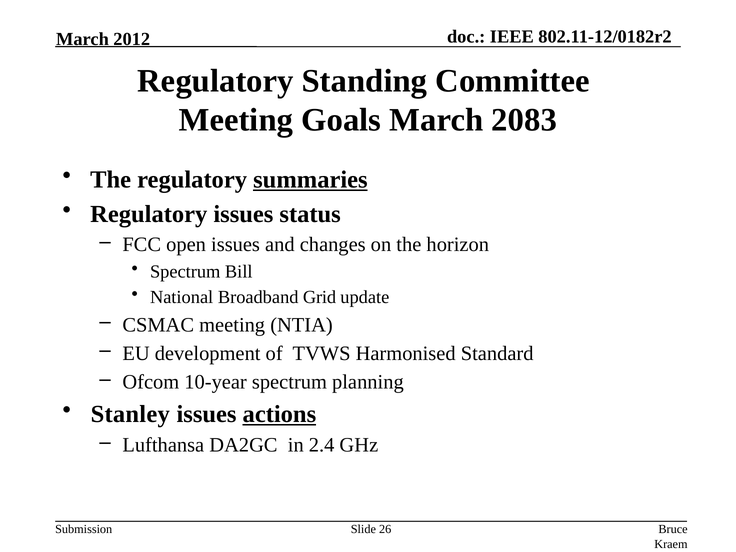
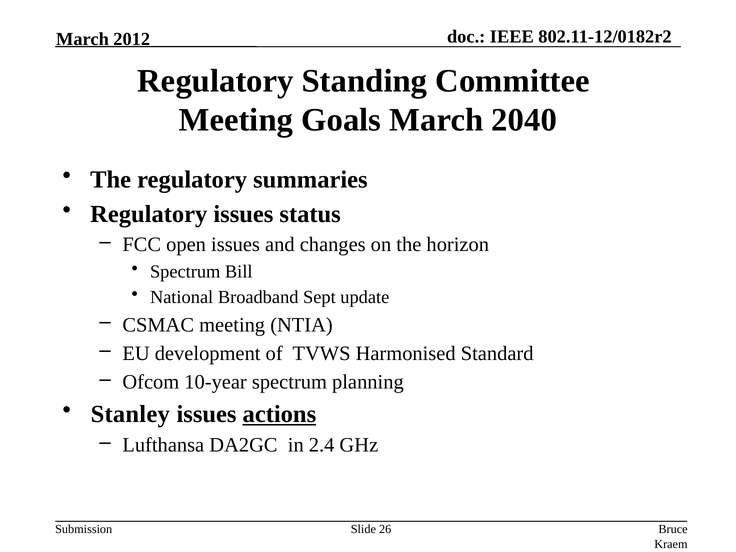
2083: 2083 -> 2040
summaries underline: present -> none
Grid: Grid -> Sept
